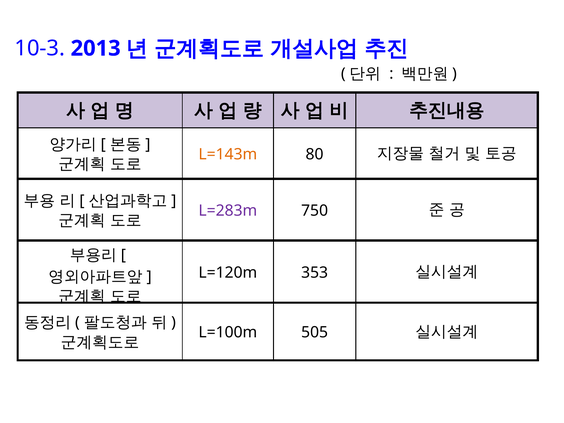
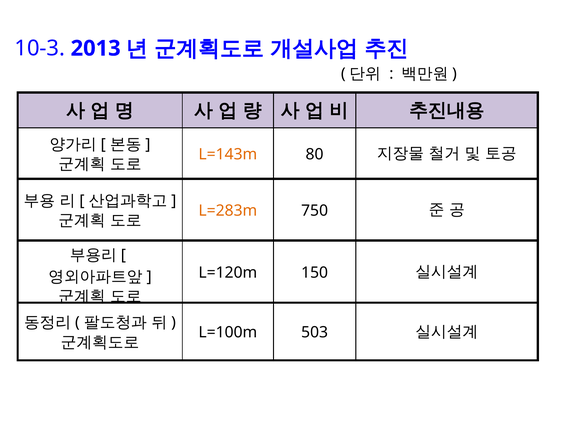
L=283m colour: purple -> orange
353: 353 -> 150
505: 505 -> 503
